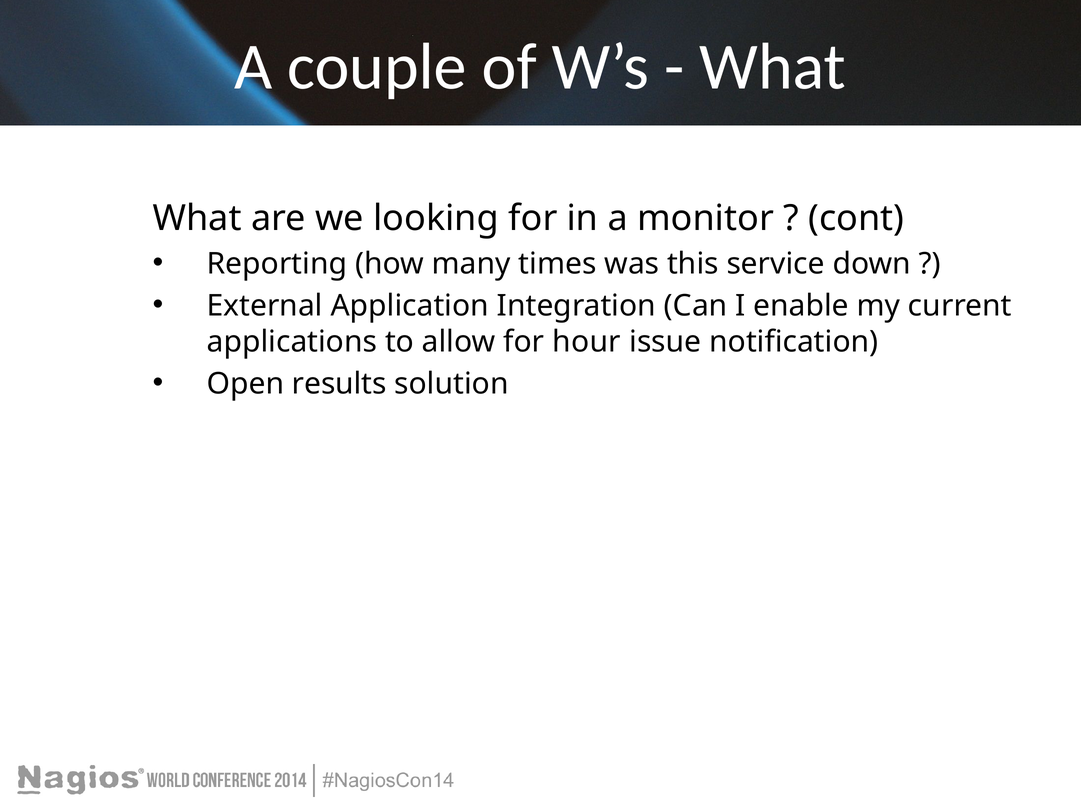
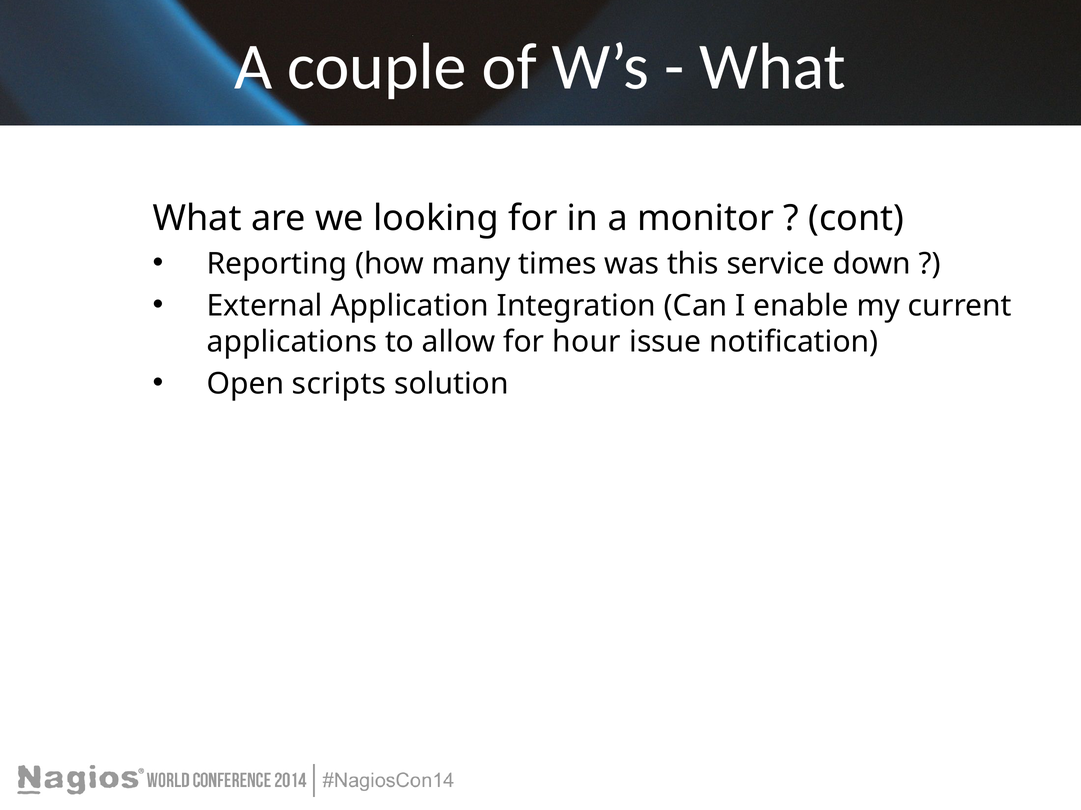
results: results -> scripts
